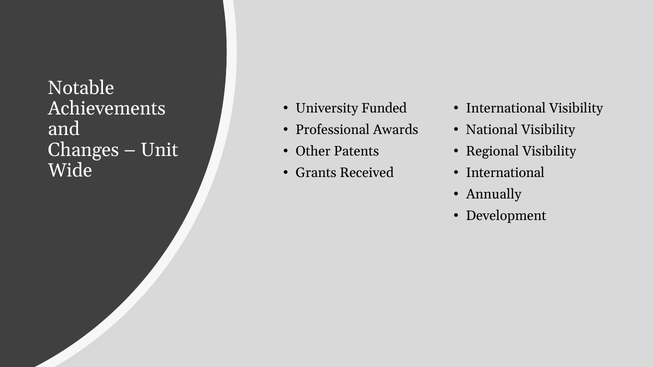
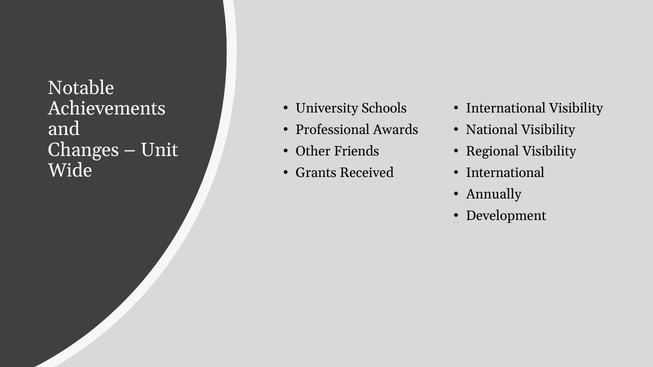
Funded: Funded -> Schools
Patents: Patents -> Friends
